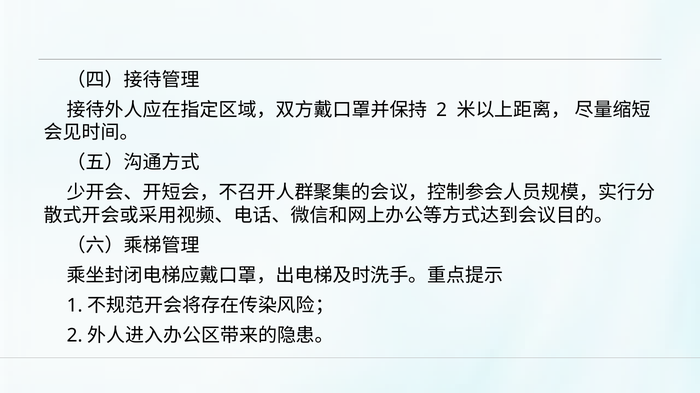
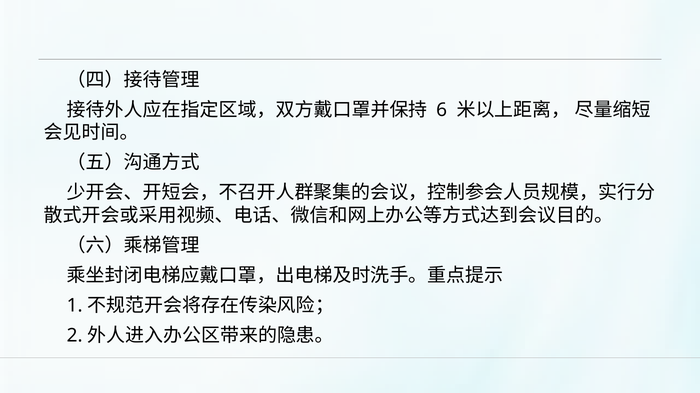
2 at (442, 110): 2 -> 6
